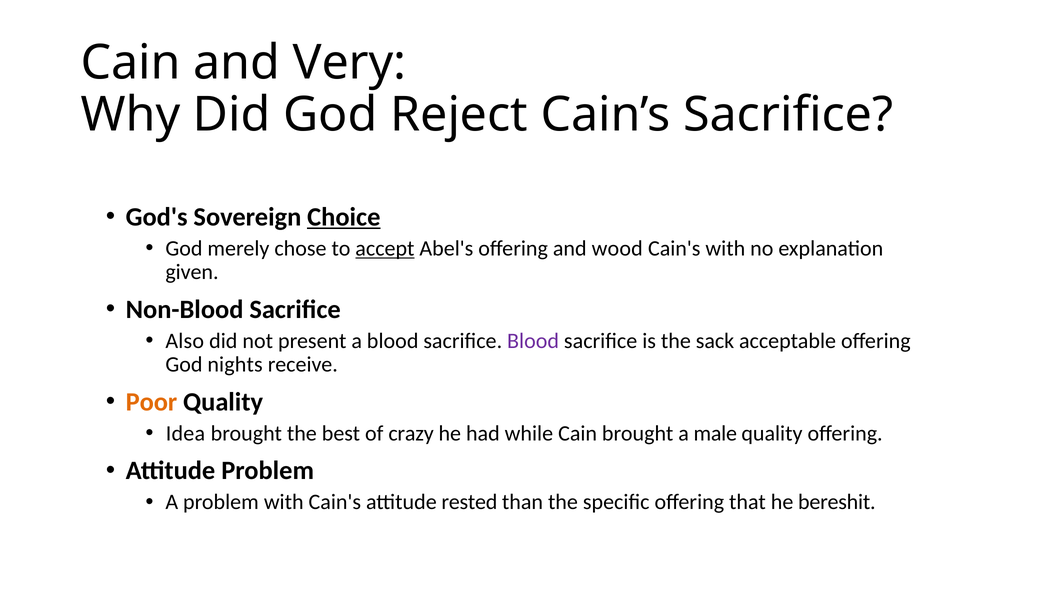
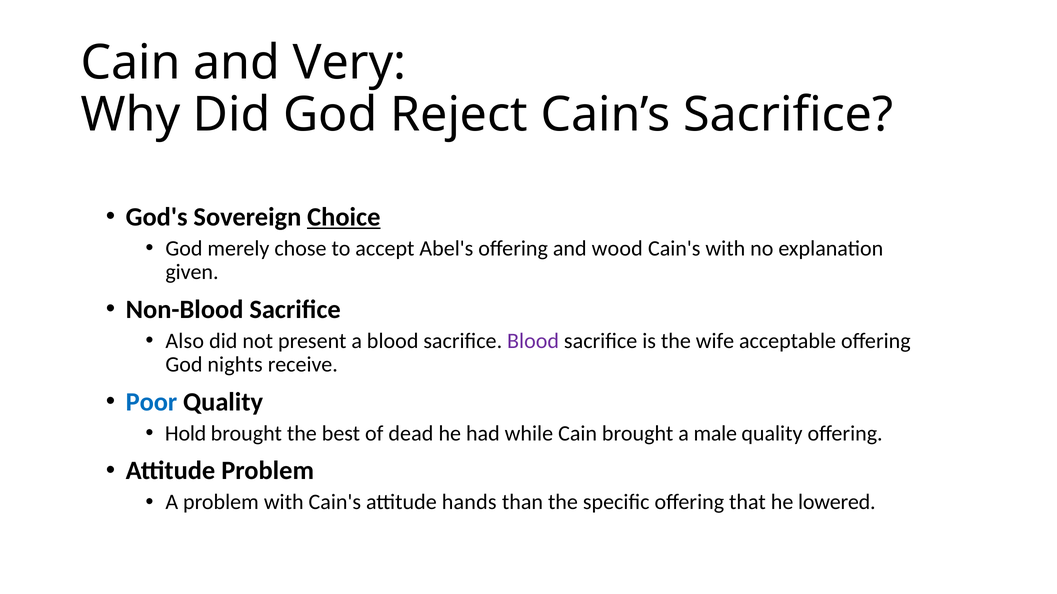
accept underline: present -> none
sack: sack -> wife
Poor colour: orange -> blue
Idea: Idea -> Hold
crazy: crazy -> dead
rested: rested -> hands
bereshit: bereshit -> lowered
